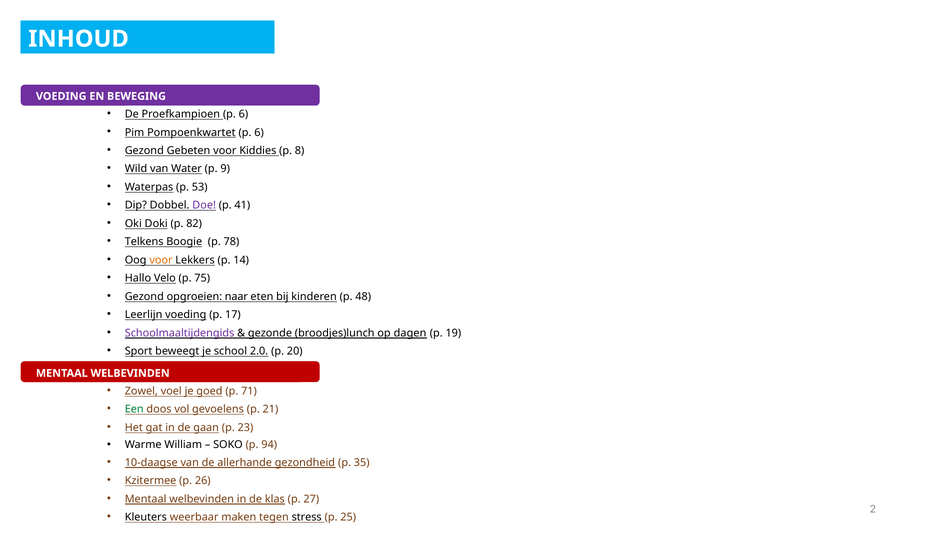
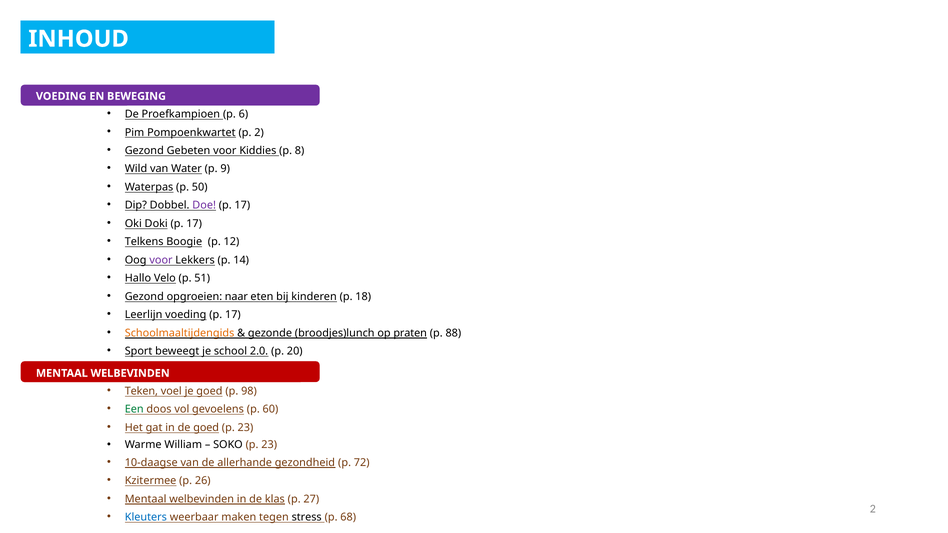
Pompoenkwartet p 6: 6 -> 2
53: 53 -> 50
41 at (242, 205): 41 -> 17
Doki p 82: 82 -> 17
78: 78 -> 12
voor at (161, 260) colour: orange -> purple
75: 75 -> 51
48: 48 -> 18
Schoolmaaltijdengids colour: purple -> orange
dagen: dagen -> praten
19: 19 -> 88
Zowel: Zowel -> Teken
71: 71 -> 98
21: 21 -> 60
de gaan: gaan -> goed
SOKO p 94: 94 -> 23
35: 35 -> 72
Kleuters colour: black -> blue
25: 25 -> 68
